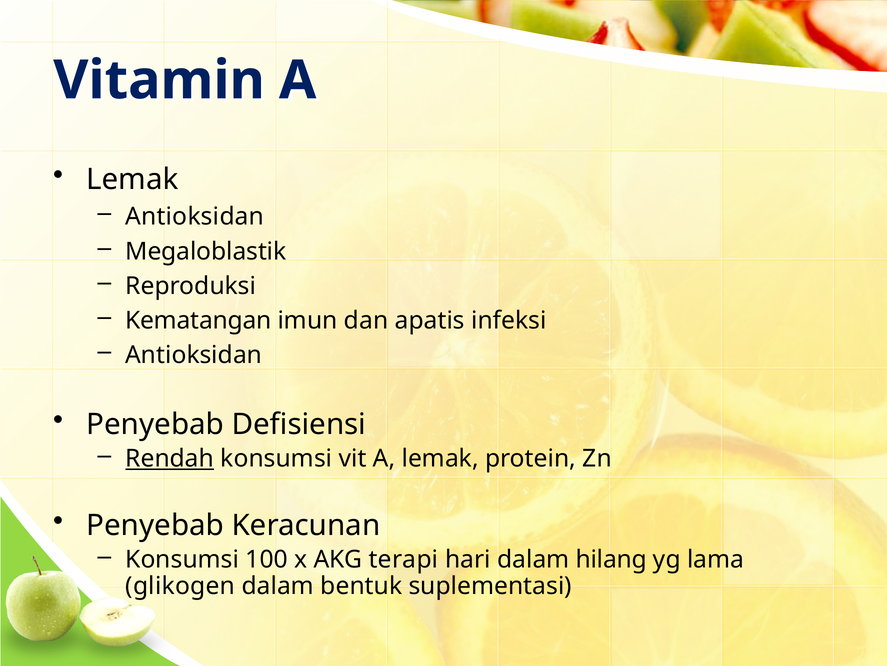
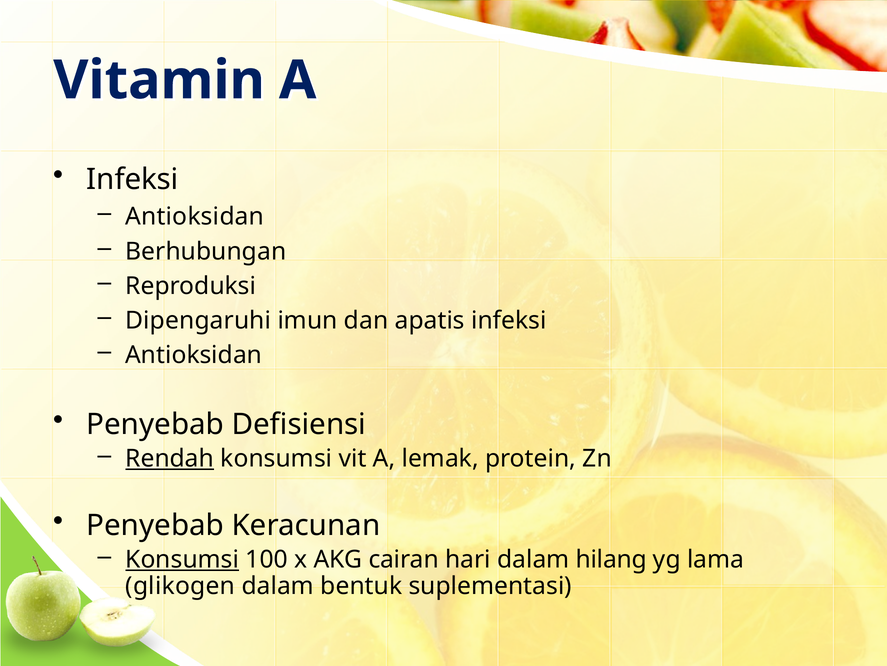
Lemak at (132, 179): Lemak -> Infeksi
Megaloblastik: Megaloblastik -> Berhubungan
Kematangan: Kematangan -> Dipengaruhi
Konsumsi at (182, 559) underline: none -> present
terapi: terapi -> cairan
